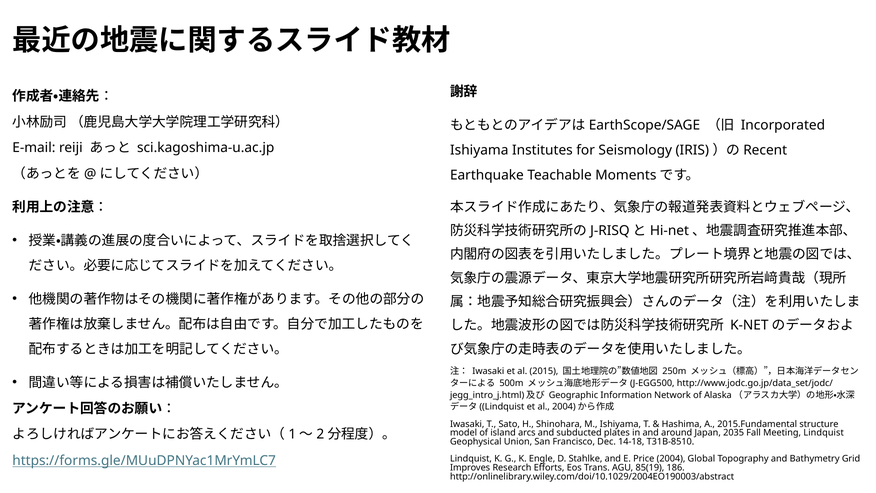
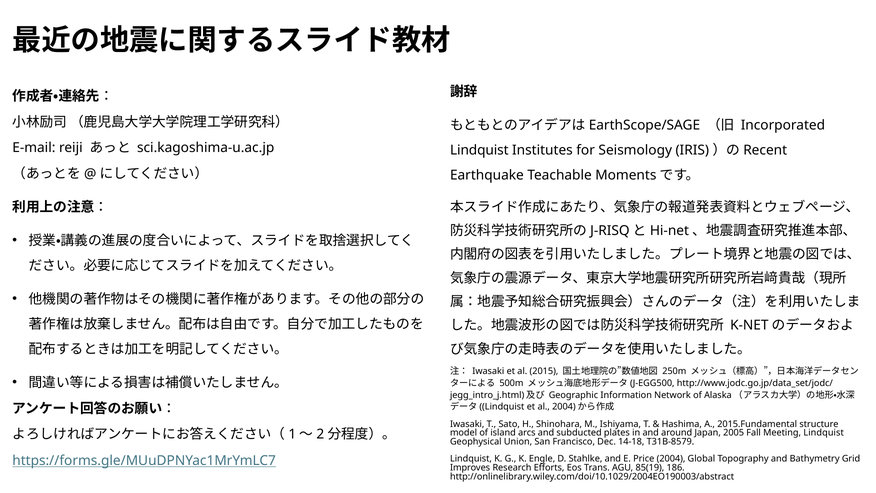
Ishiyama at (479, 150): Ishiyama -> Lindquist
2035: 2035 -> 2005
T31B-8510: T31B-8510 -> T31B-8579
